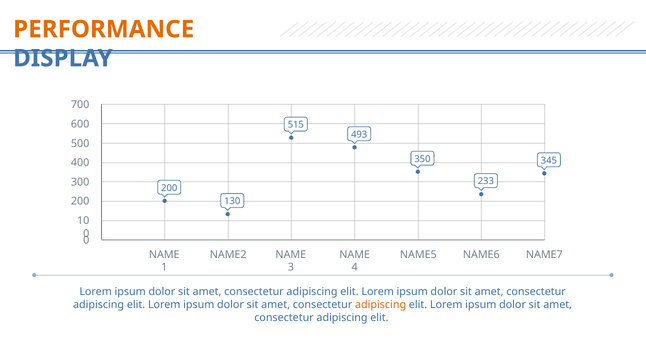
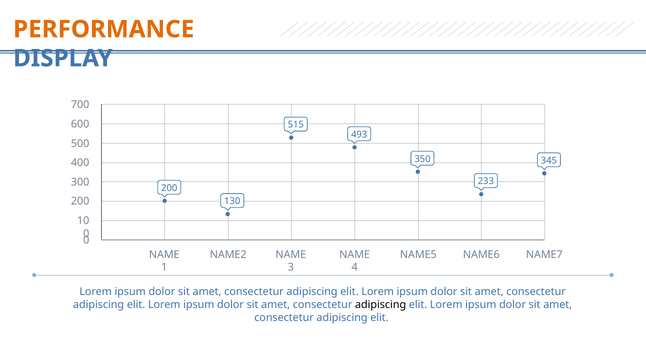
adipiscing at (381, 305) colour: orange -> black
